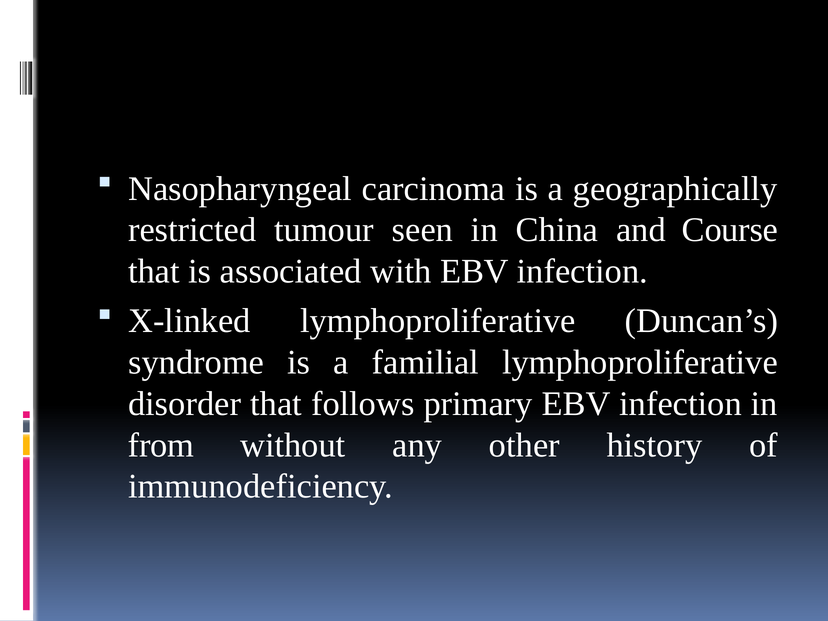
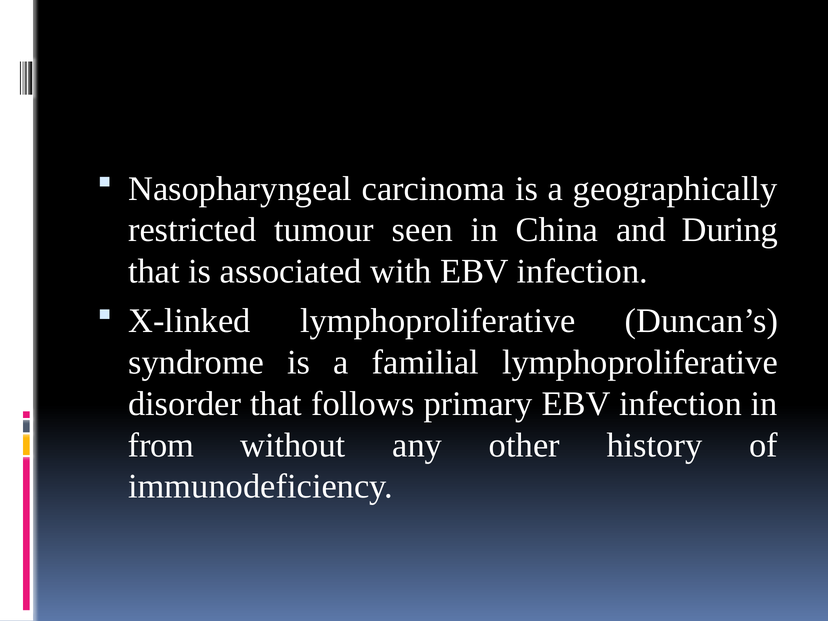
Course: Course -> During
